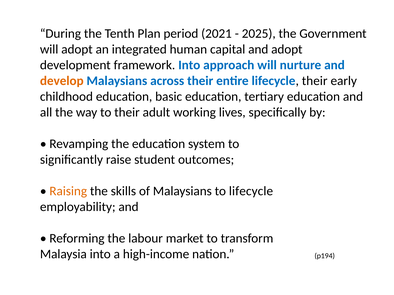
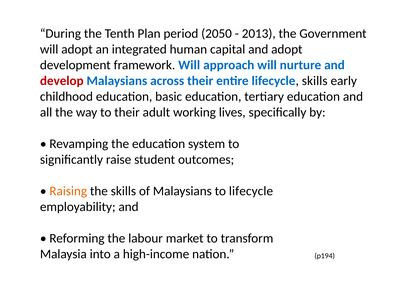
2021: 2021 -> 2050
2025: 2025 -> 2013
framework Into: Into -> Will
develop colour: orange -> red
lifecycle their: their -> skills
